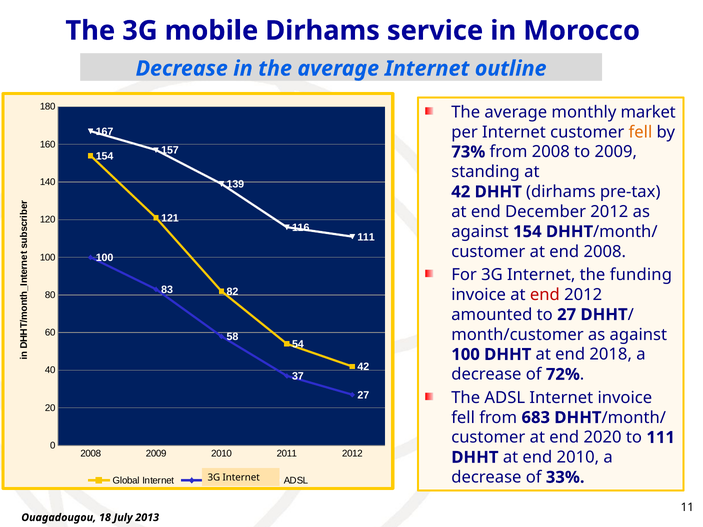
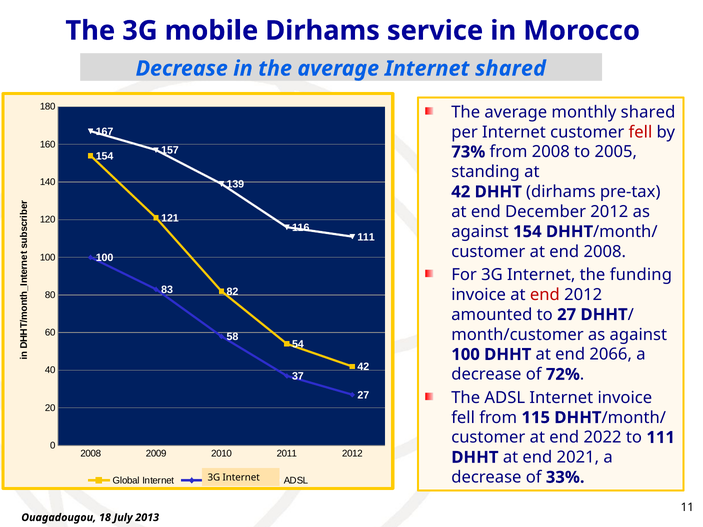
Internet outline: outline -> shared
monthly market: market -> shared
fell at (640, 132) colour: orange -> red
to 2009: 2009 -> 2005
2018: 2018 -> 2066
683: 683 -> 115
2020: 2020 -> 2022
end 2010: 2010 -> 2021
